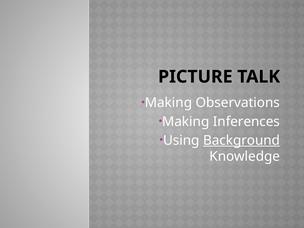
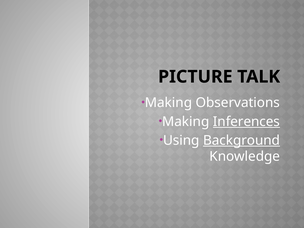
Inferences underline: none -> present
